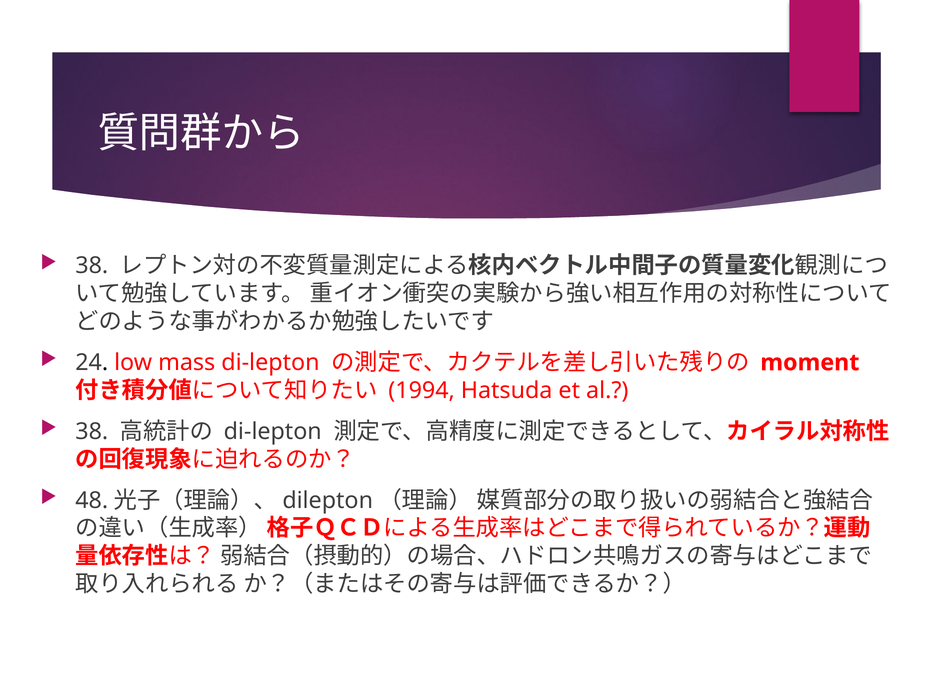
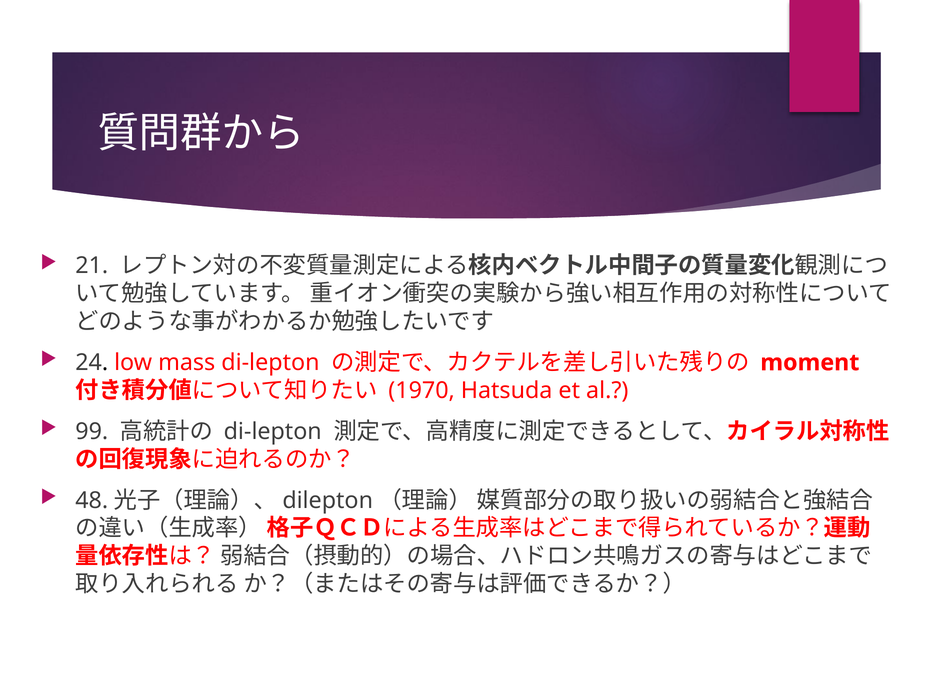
38 at (92, 266): 38 -> 21
1994: 1994 -> 1970
38 at (92, 431): 38 -> 99
